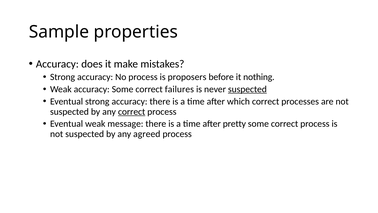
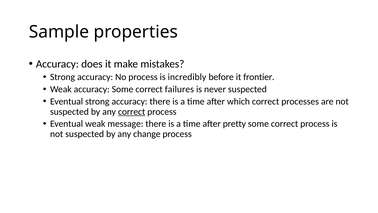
proposers: proposers -> incredibly
nothing: nothing -> frontier
suspected at (247, 89) underline: present -> none
agreed: agreed -> change
